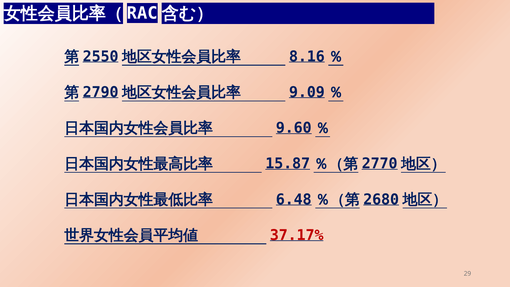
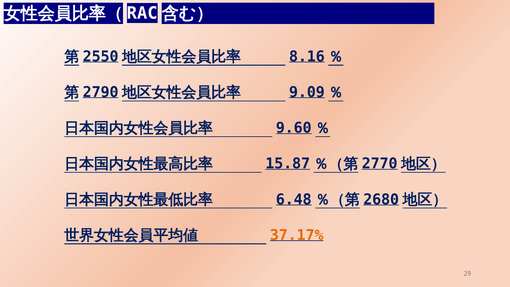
37.17% colour: red -> orange
